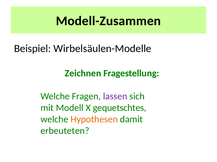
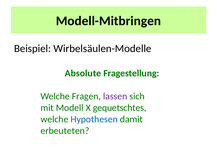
Modell-Zusammen: Modell-Zusammen -> Modell-Mitbringen
Zeichnen: Zeichnen -> Absolute
Hypothesen colour: orange -> blue
